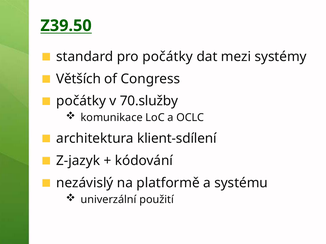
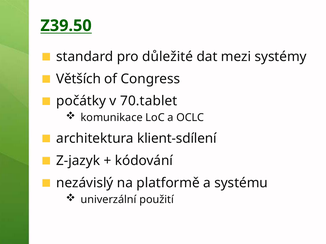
pro počátky: počátky -> důležité
70.služby: 70.služby -> 70.tablet
